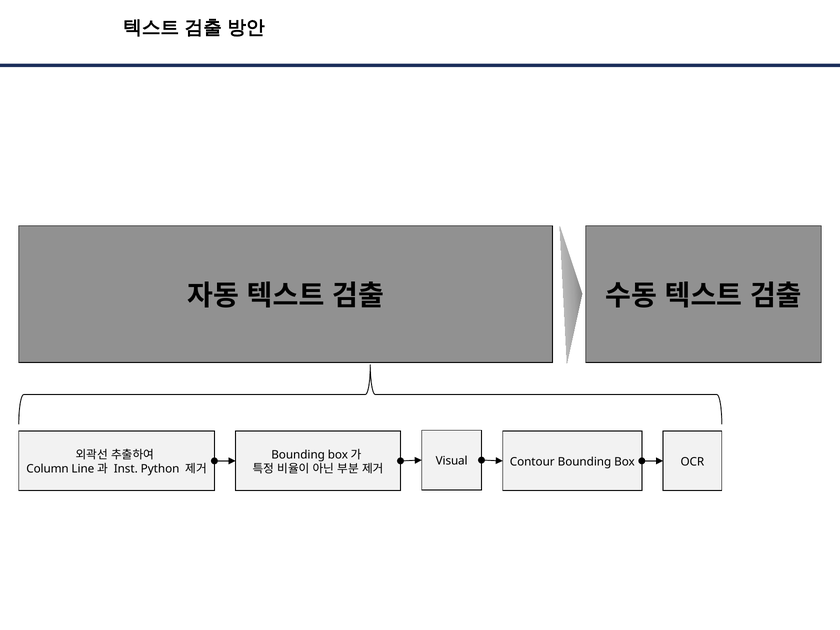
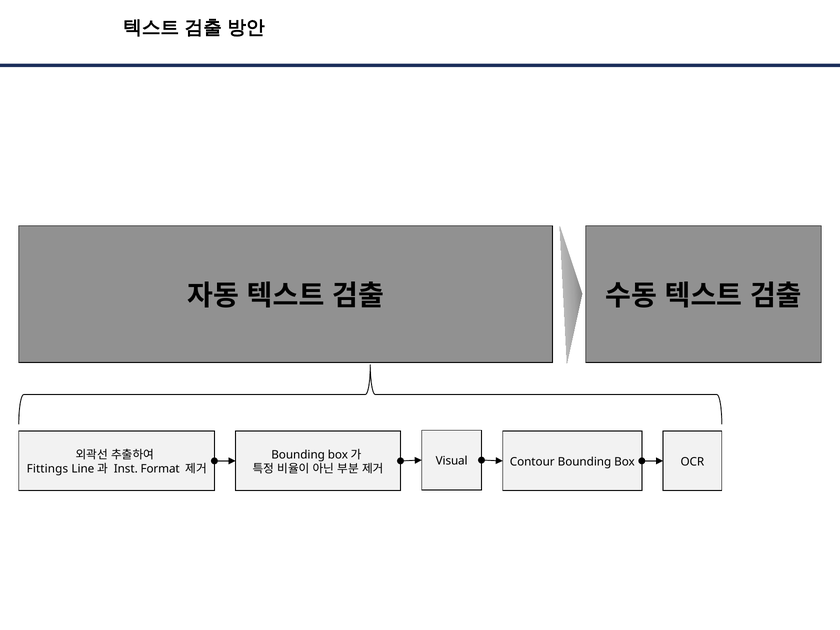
Column: Column -> Fittings
Python: Python -> Format
